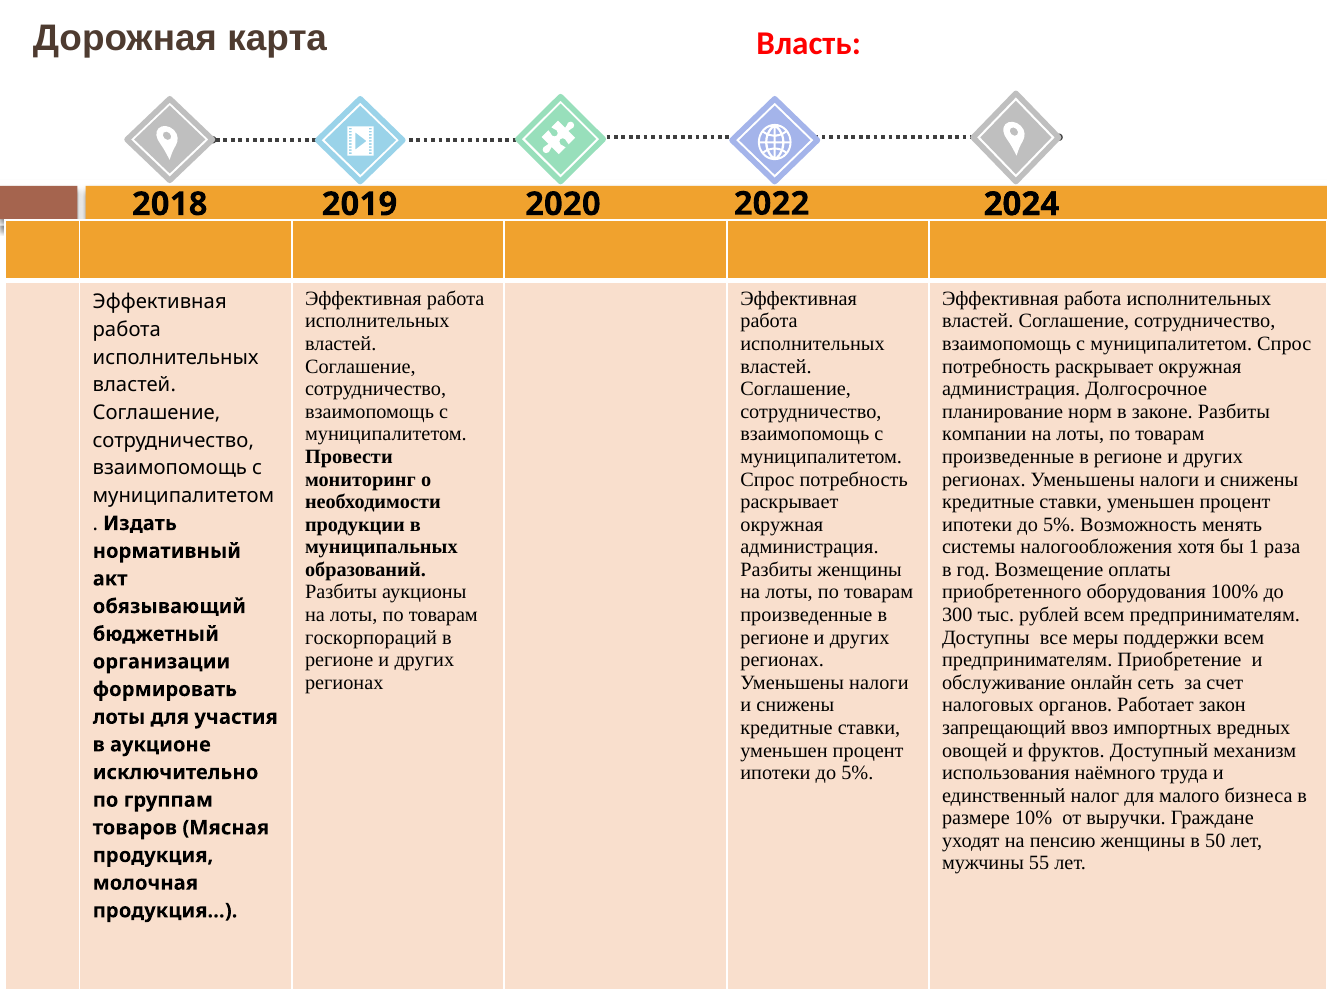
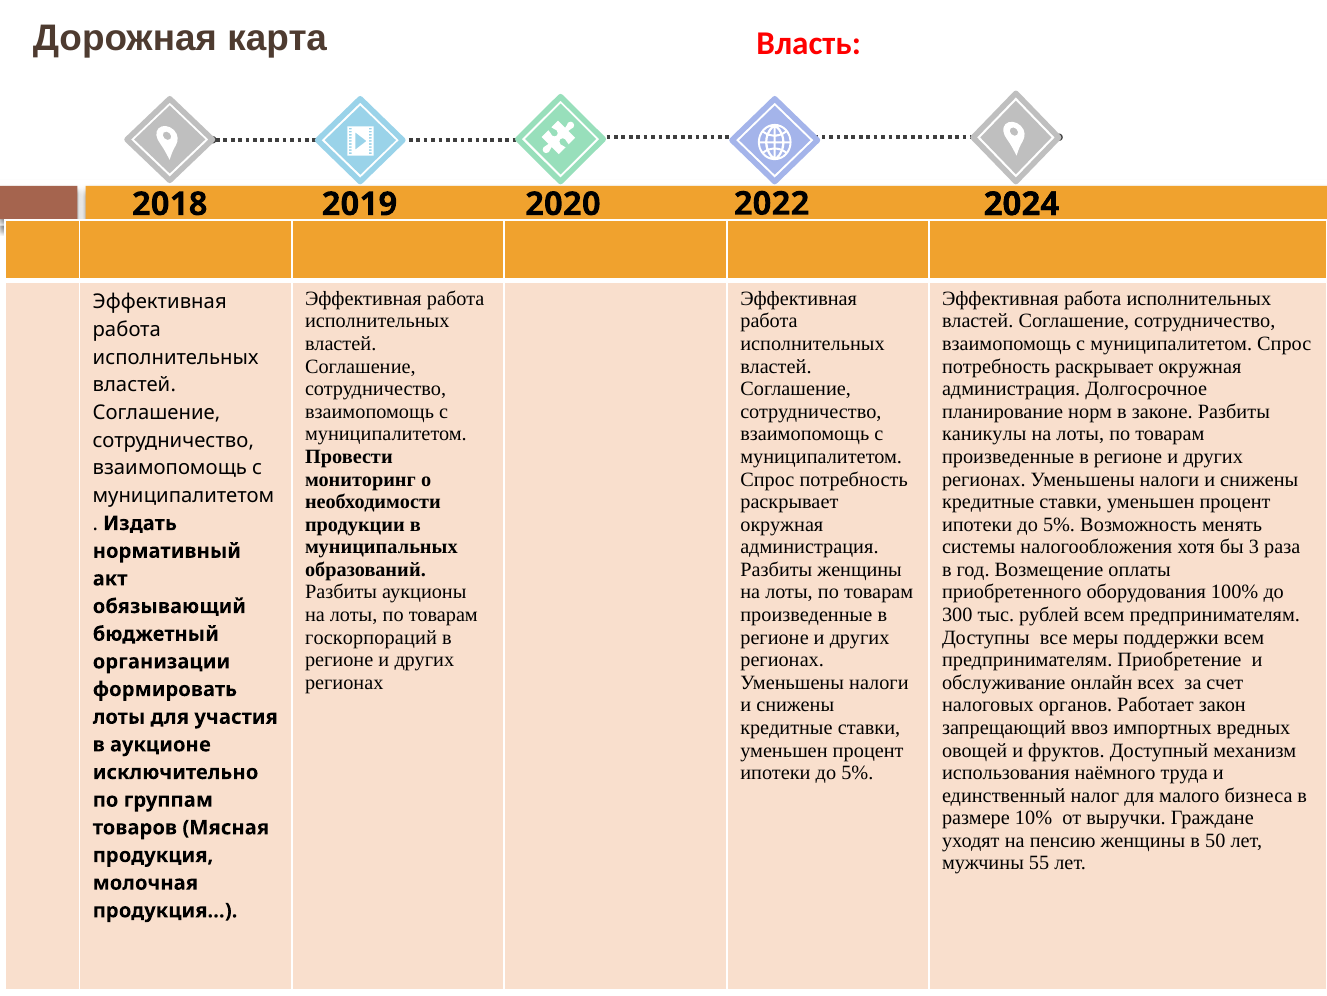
компании: компании -> каникулы
1: 1 -> 3
сеть: сеть -> всех
